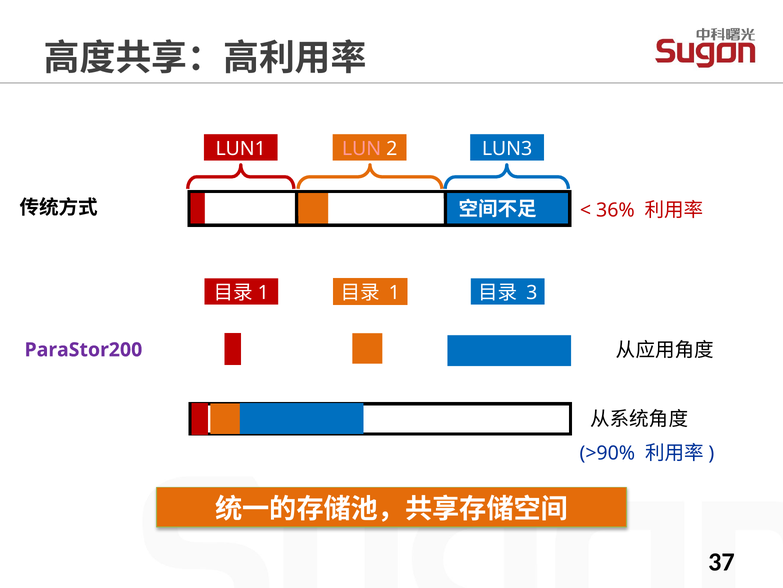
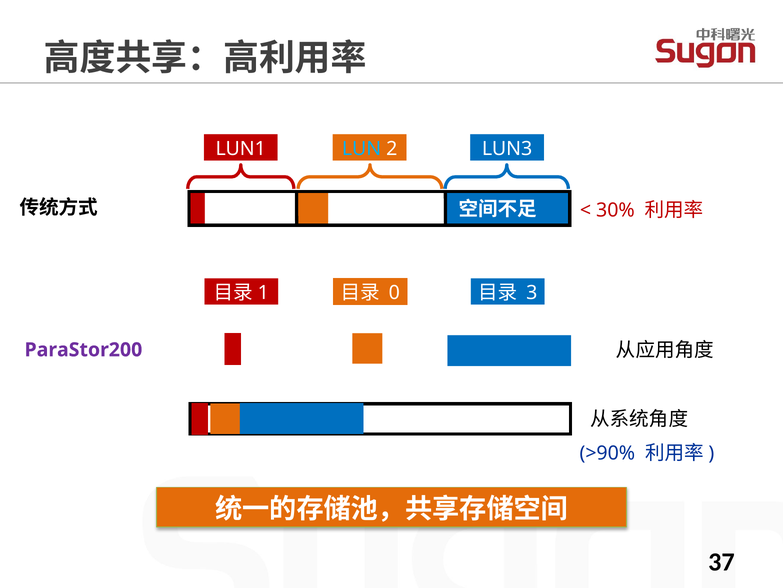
LUN colour: pink -> light blue
36%: 36% -> 30%
1: 1 -> 0
